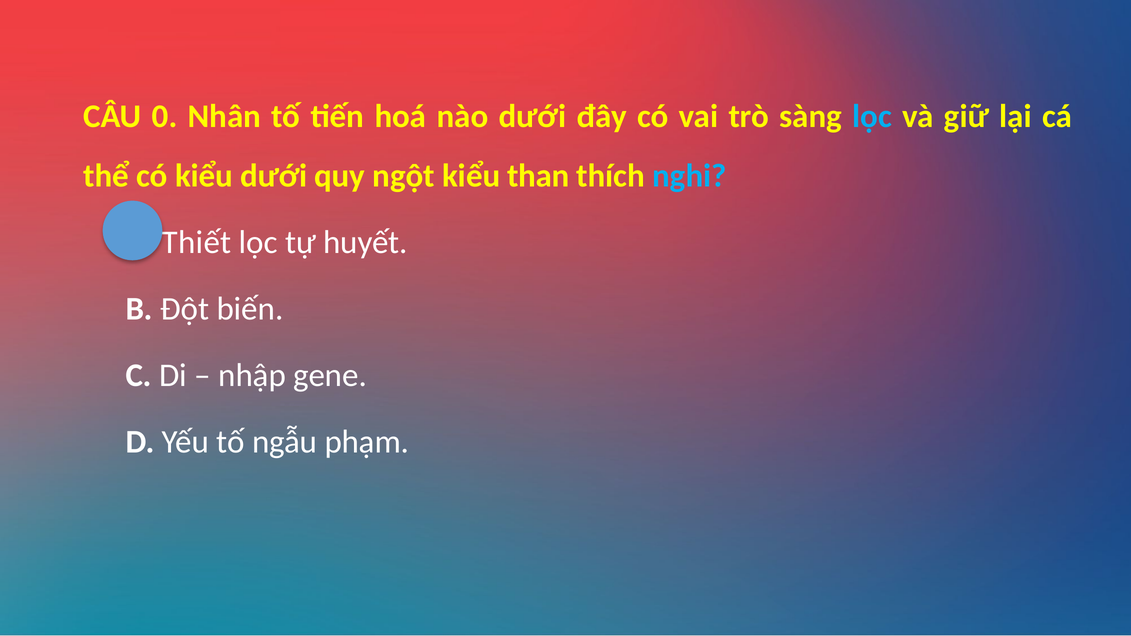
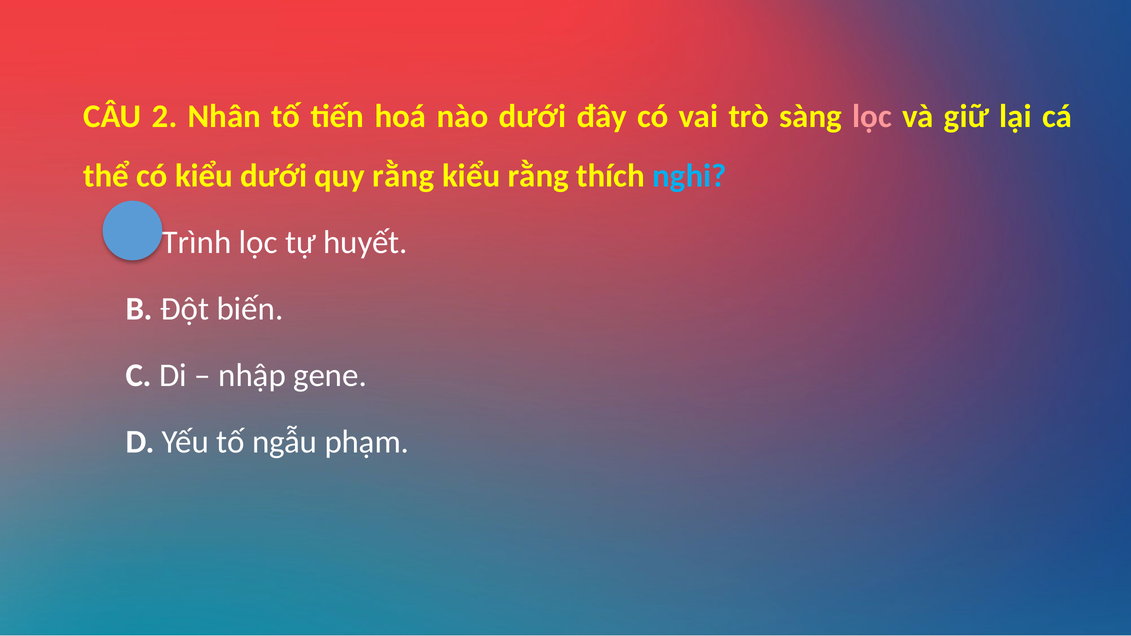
0: 0 -> 2
lọc at (872, 117) colour: light blue -> pink
quy ngột: ngột -> rằng
kiểu than: than -> rằng
Thiết: Thiết -> Trình
